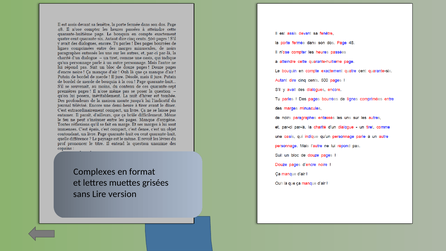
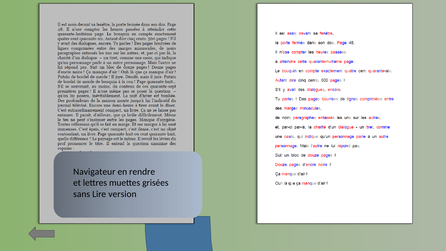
Complexes: Complexes -> Navigateur
format: format -> rendre
